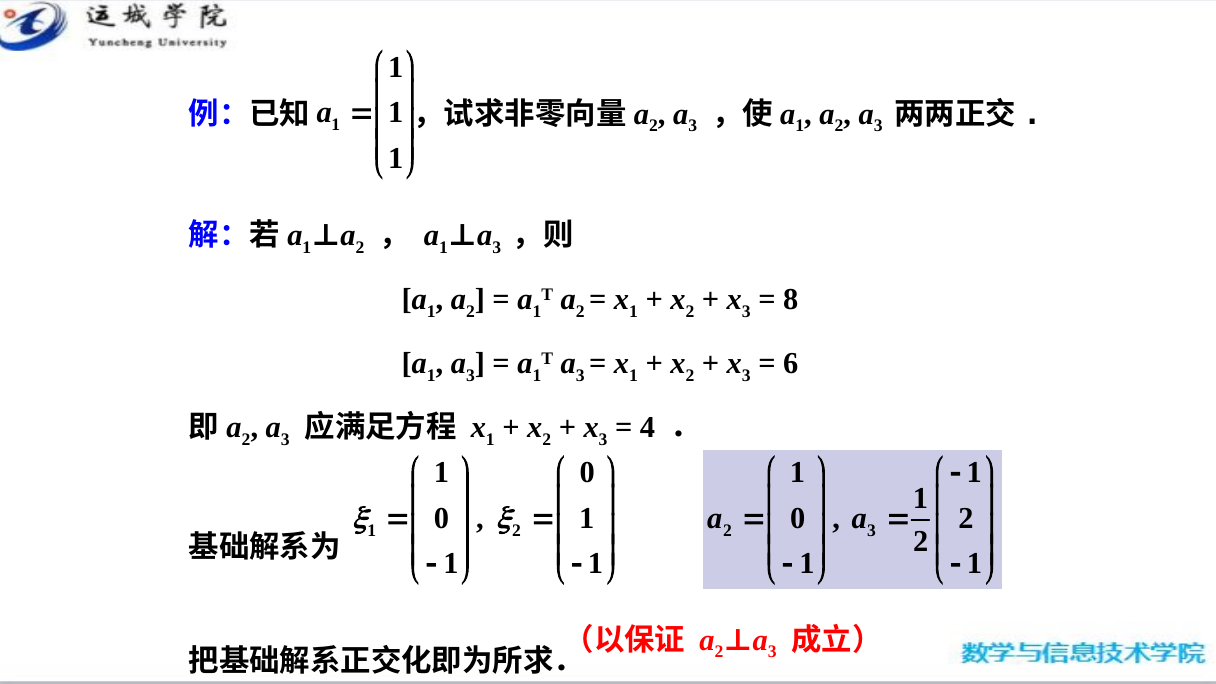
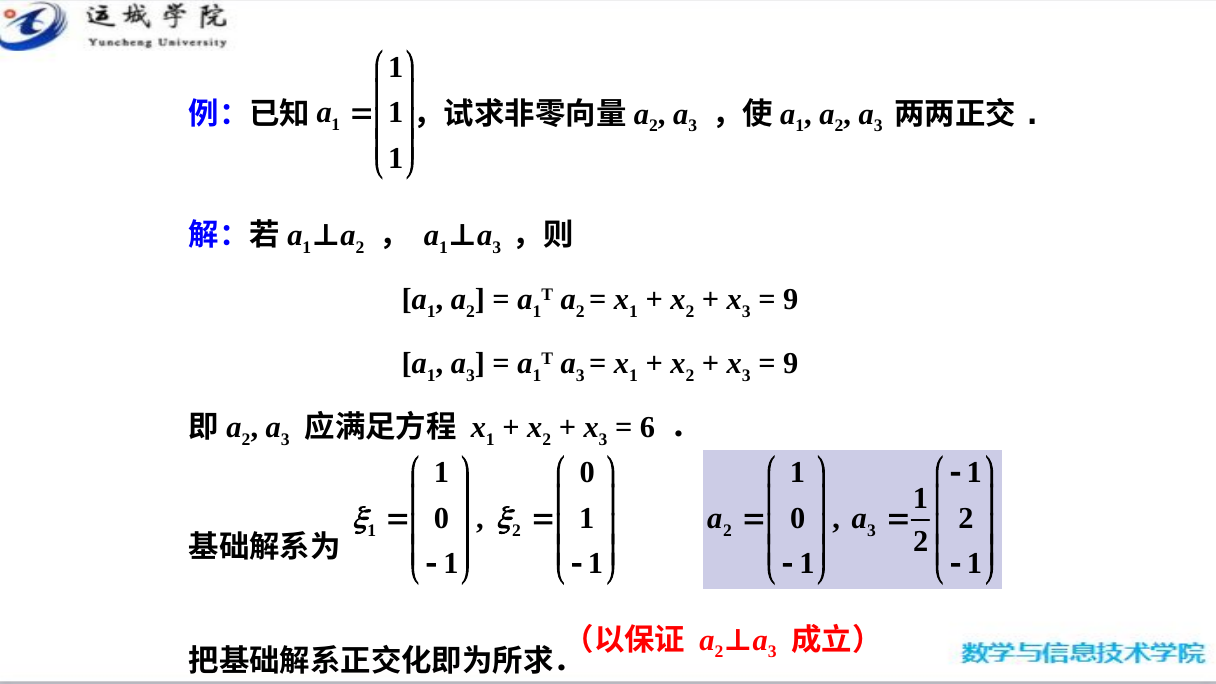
8 at (791, 300): 8 -> 9
6 at (791, 364): 6 -> 9
4: 4 -> 6
